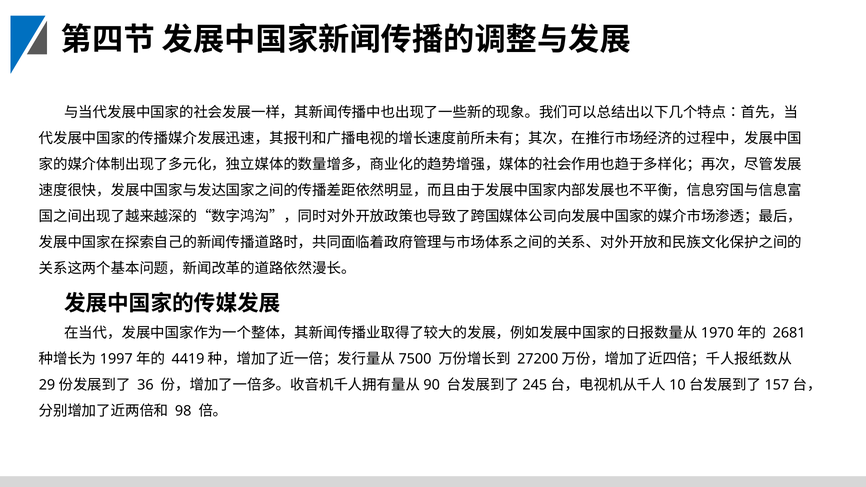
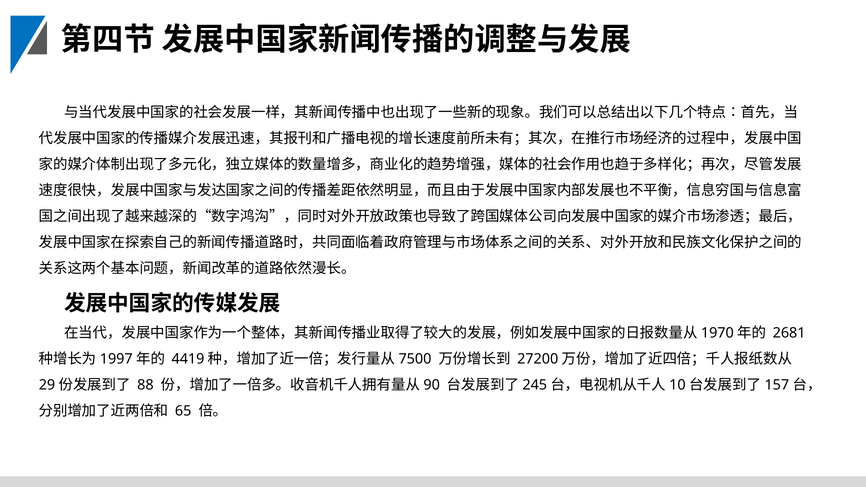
36: 36 -> 88
98: 98 -> 65
